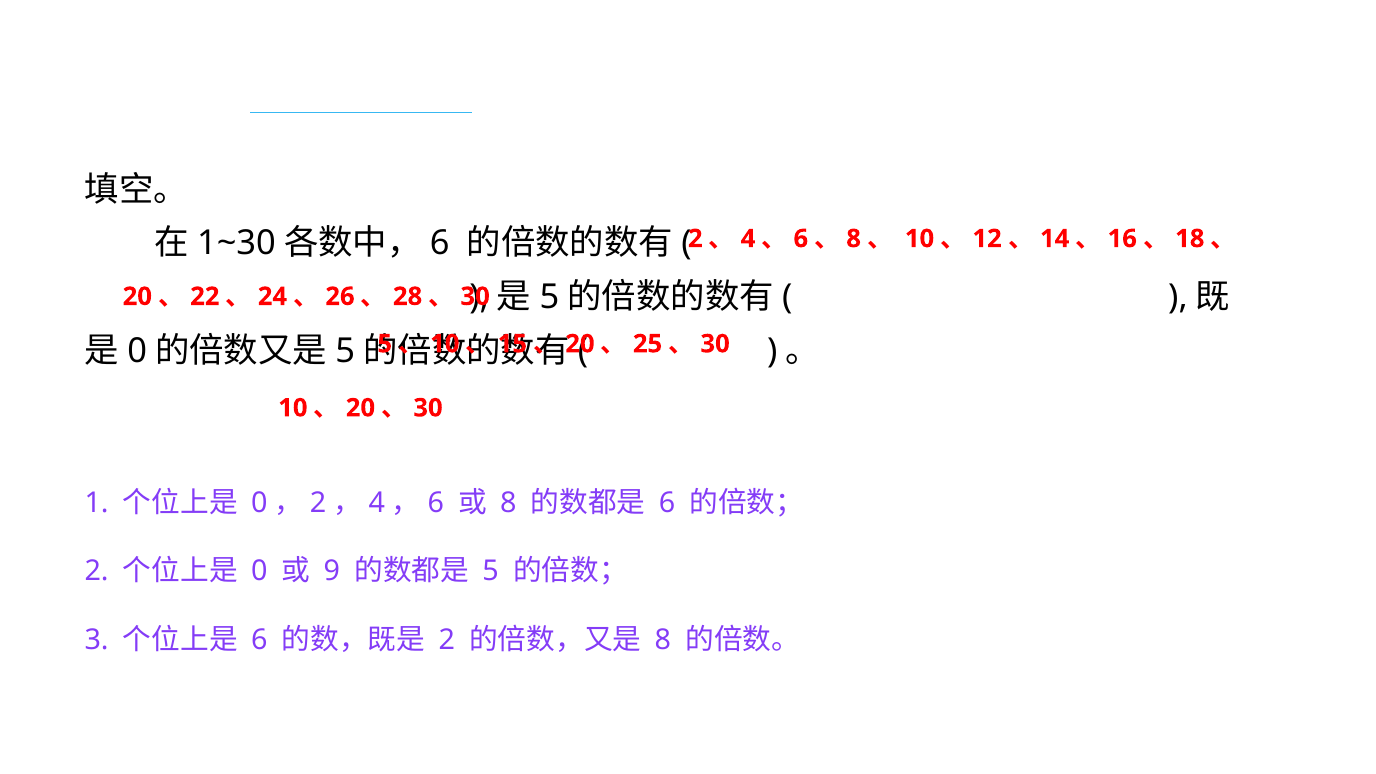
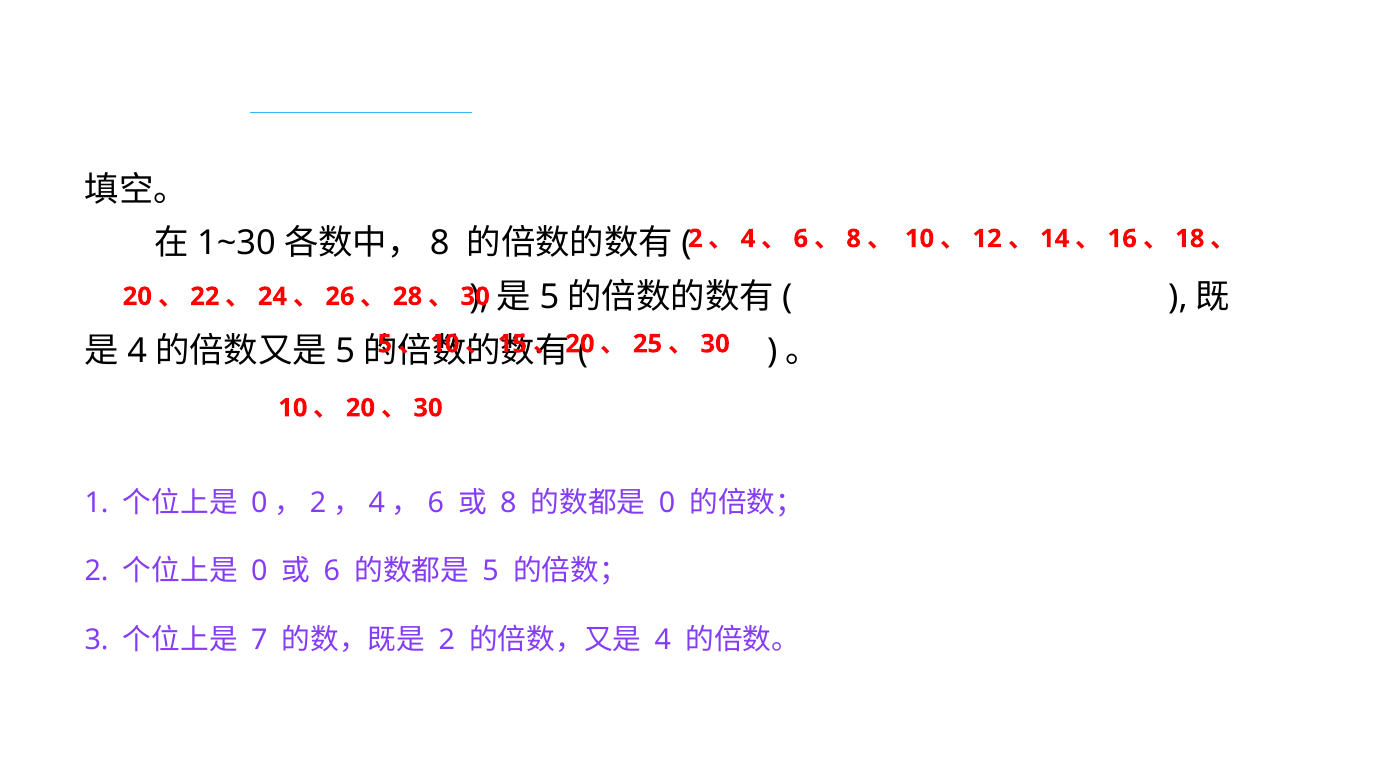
6 at (440, 244): 6 -> 8
0 at (137, 351): 0 -> 4
6 at (667, 503): 6 -> 0
9 at (332, 571): 9 -> 6
6 at (259, 640): 6 -> 7
8 at (663, 640): 8 -> 4
